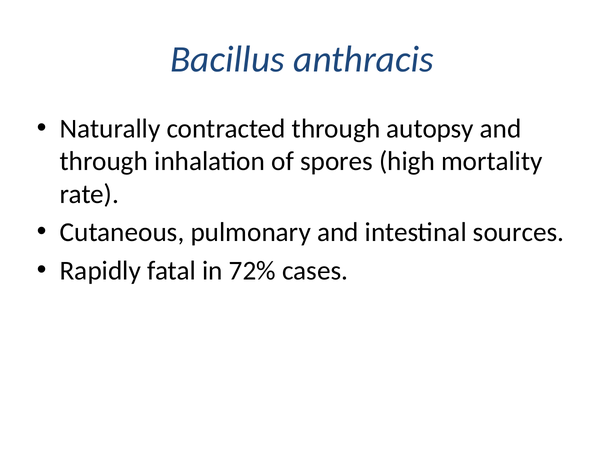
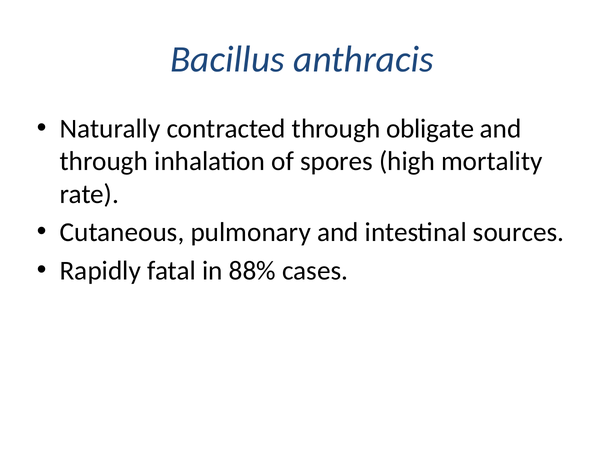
autopsy: autopsy -> obligate
72%: 72% -> 88%
